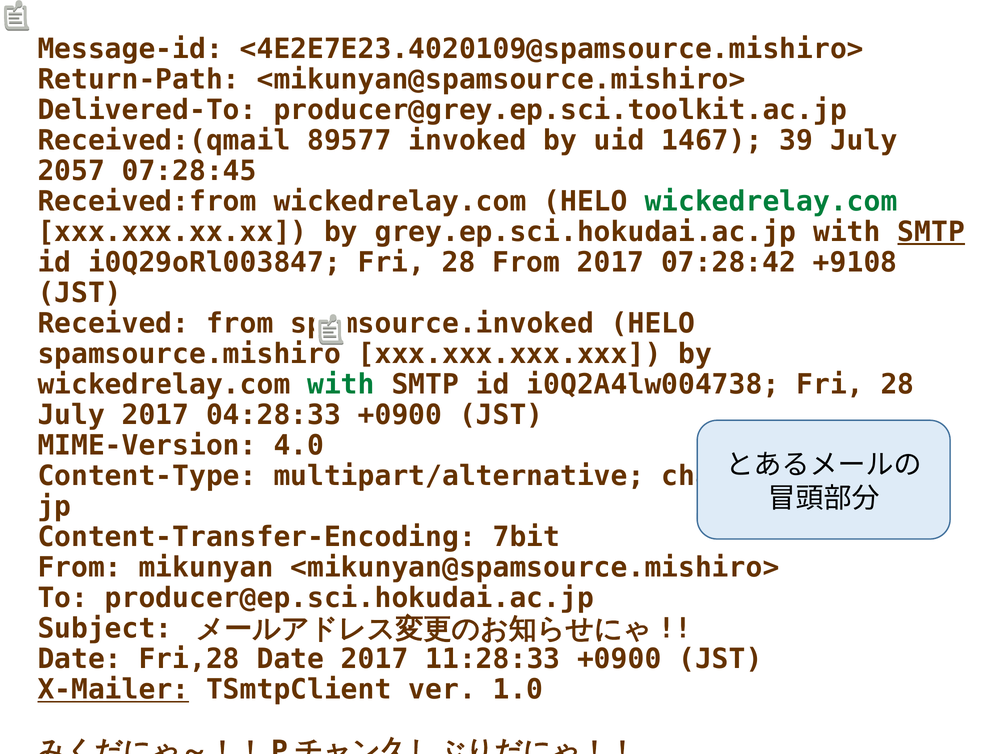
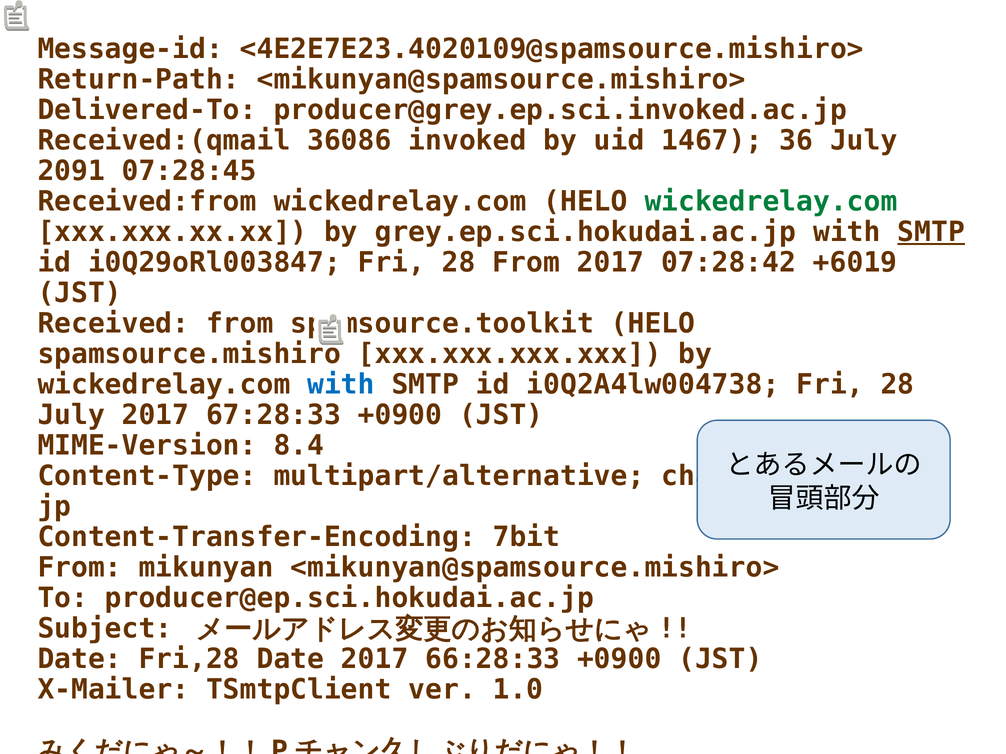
producer@grey.ep.sci.toolkit.ac.jp: producer@grey.ep.sci.toolkit.ac.jp -> producer@grey.ep.sci.invoked.ac.jp
89577: 89577 -> 36086
39: 39 -> 36
2057: 2057 -> 2091
+9108: +9108 -> +6019
spamsource.invoked: spamsource.invoked -> spamsource.toolkit
with at (341, 385) colour: green -> blue
04:28:33: 04:28:33 -> 67:28:33
4.0: 4.0 -> 8.4
11:28:33: 11:28:33 -> 66:28:33
X-Mailer underline: present -> none
